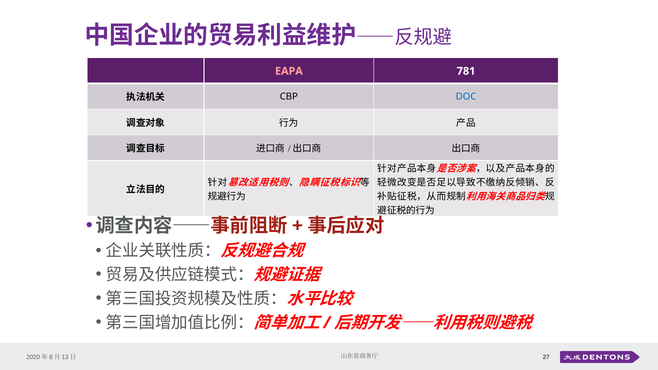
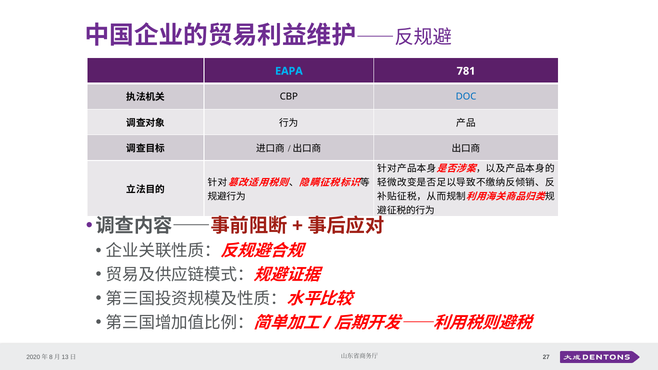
EAPA colour: pink -> light blue
